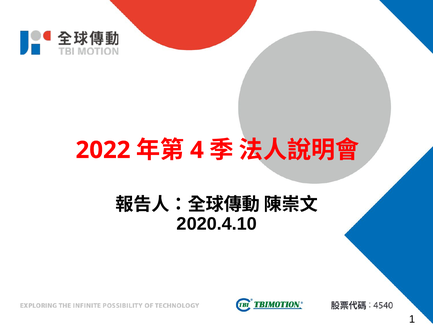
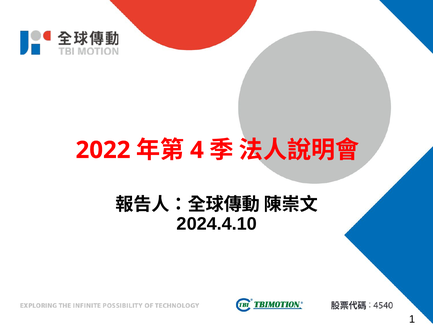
2020.4.10: 2020.4.10 -> 2024.4.10
